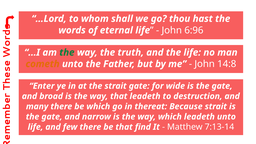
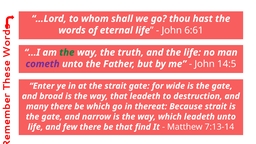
6:96: 6:96 -> 6:61
cometh colour: orange -> purple
14:8: 14:8 -> 14:5
